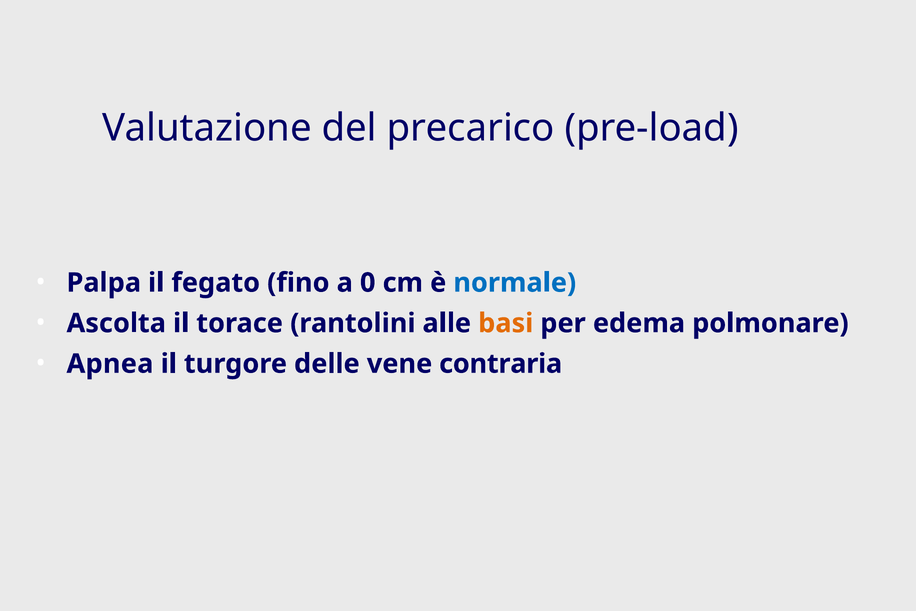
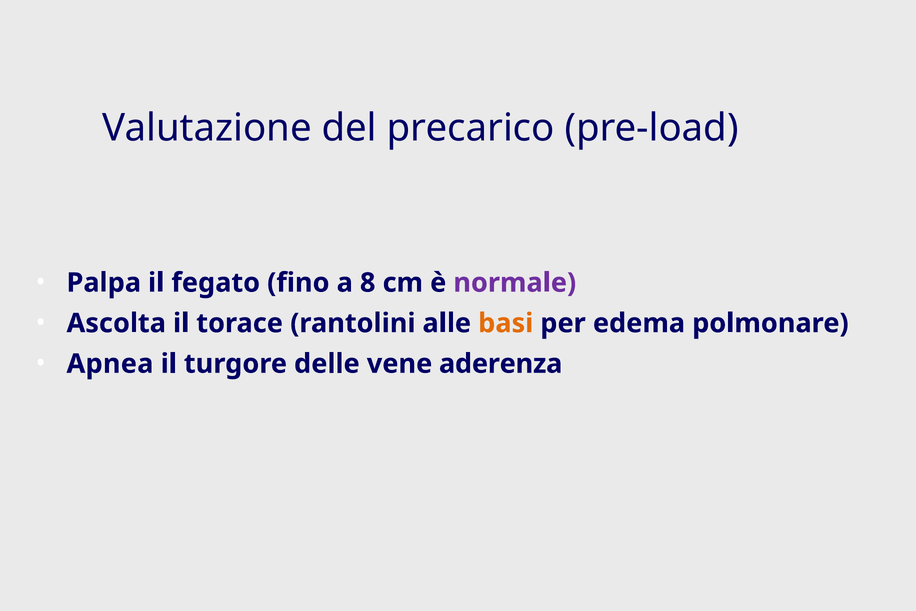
0: 0 -> 8
normale colour: blue -> purple
contraria: contraria -> aderenza
